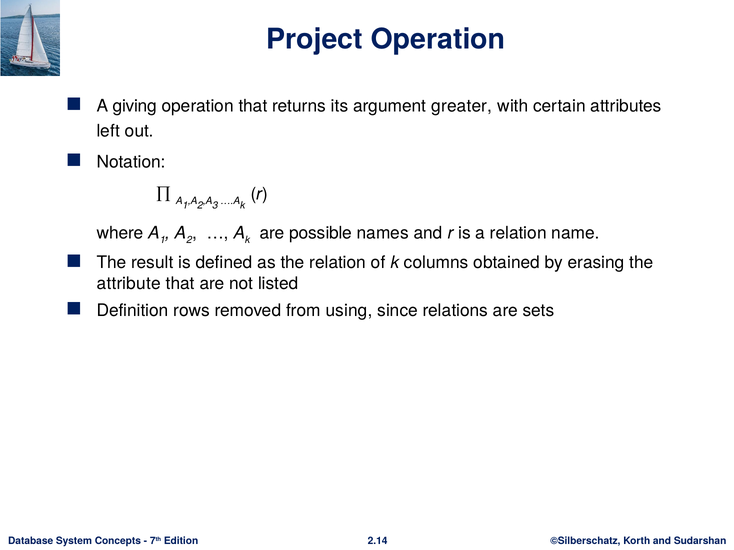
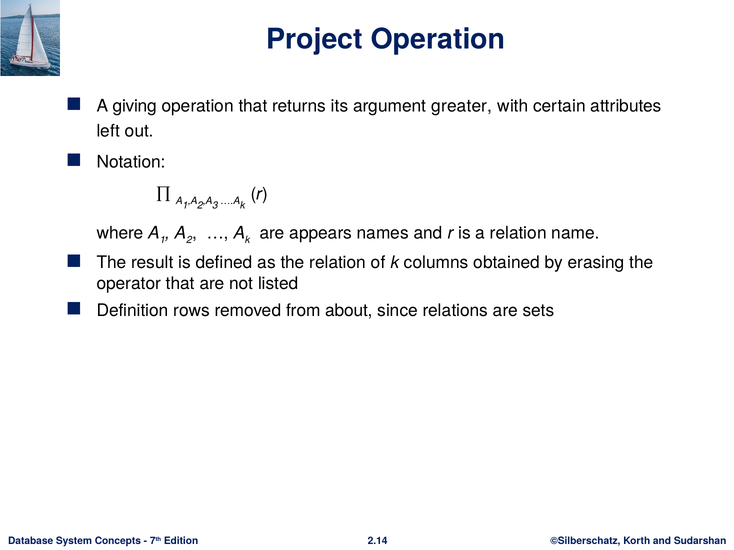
possible: possible -> appears
attribute: attribute -> operator
using: using -> about
